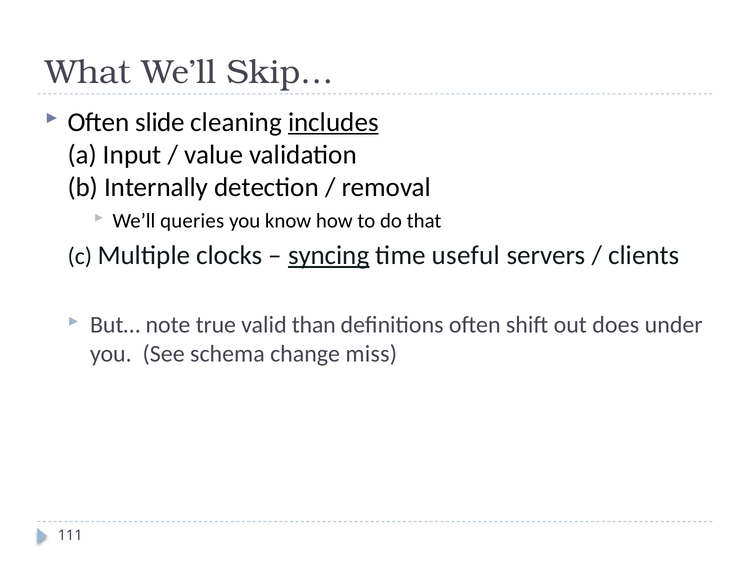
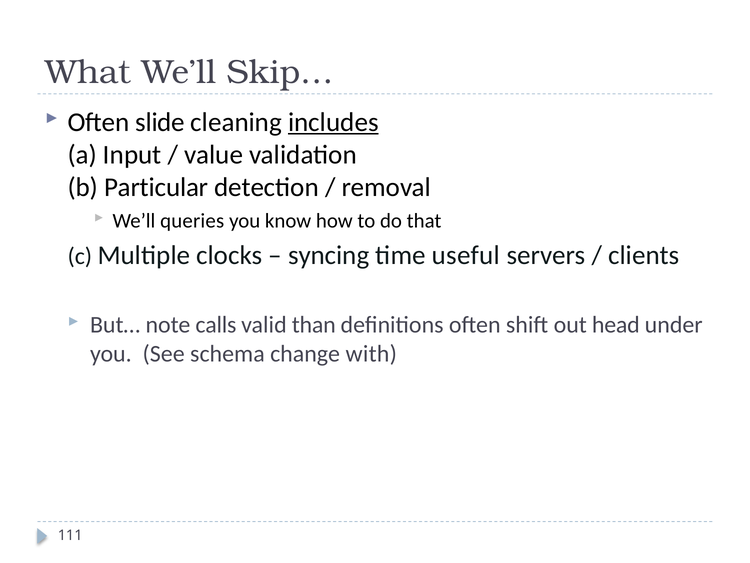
Internally: Internally -> Particular
syncing underline: present -> none
true: true -> calls
does: does -> head
miss: miss -> with
